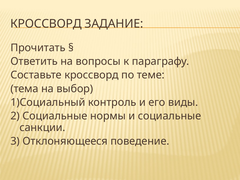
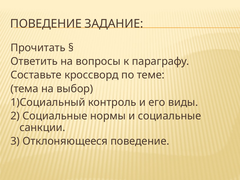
КРОССВОРД at (46, 24): КРОССВОРД -> ПОВЕДЕНИЕ
